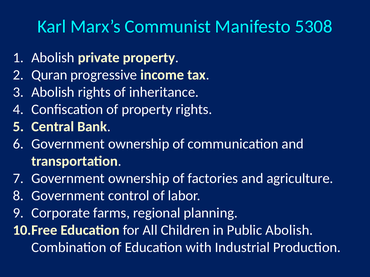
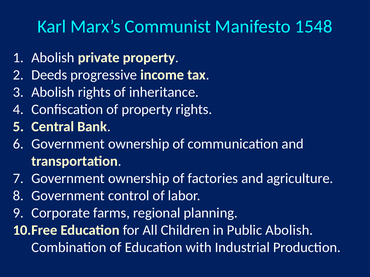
5308: 5308 -> 1548
Quran: Quran -> Deeds
